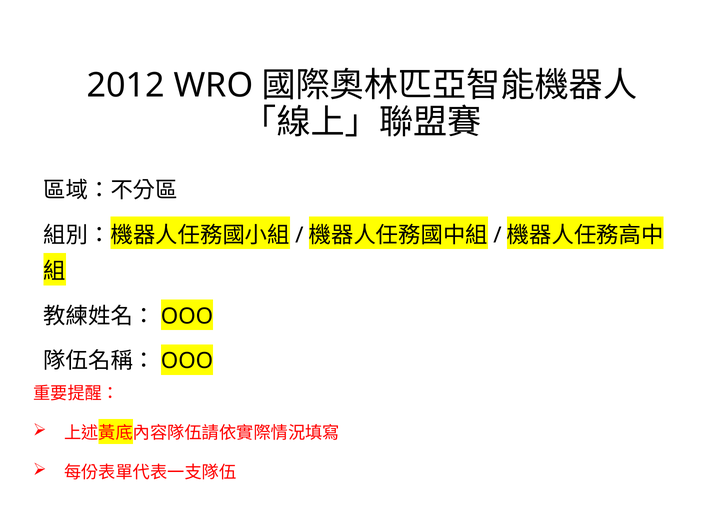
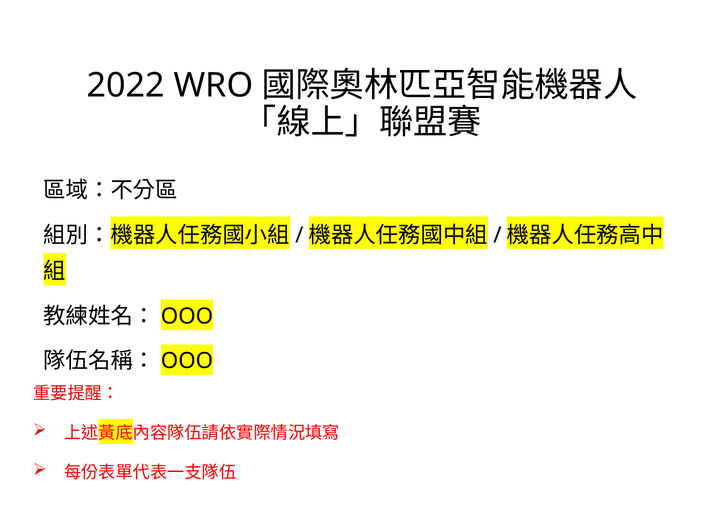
2012: 2012 -> 2022
